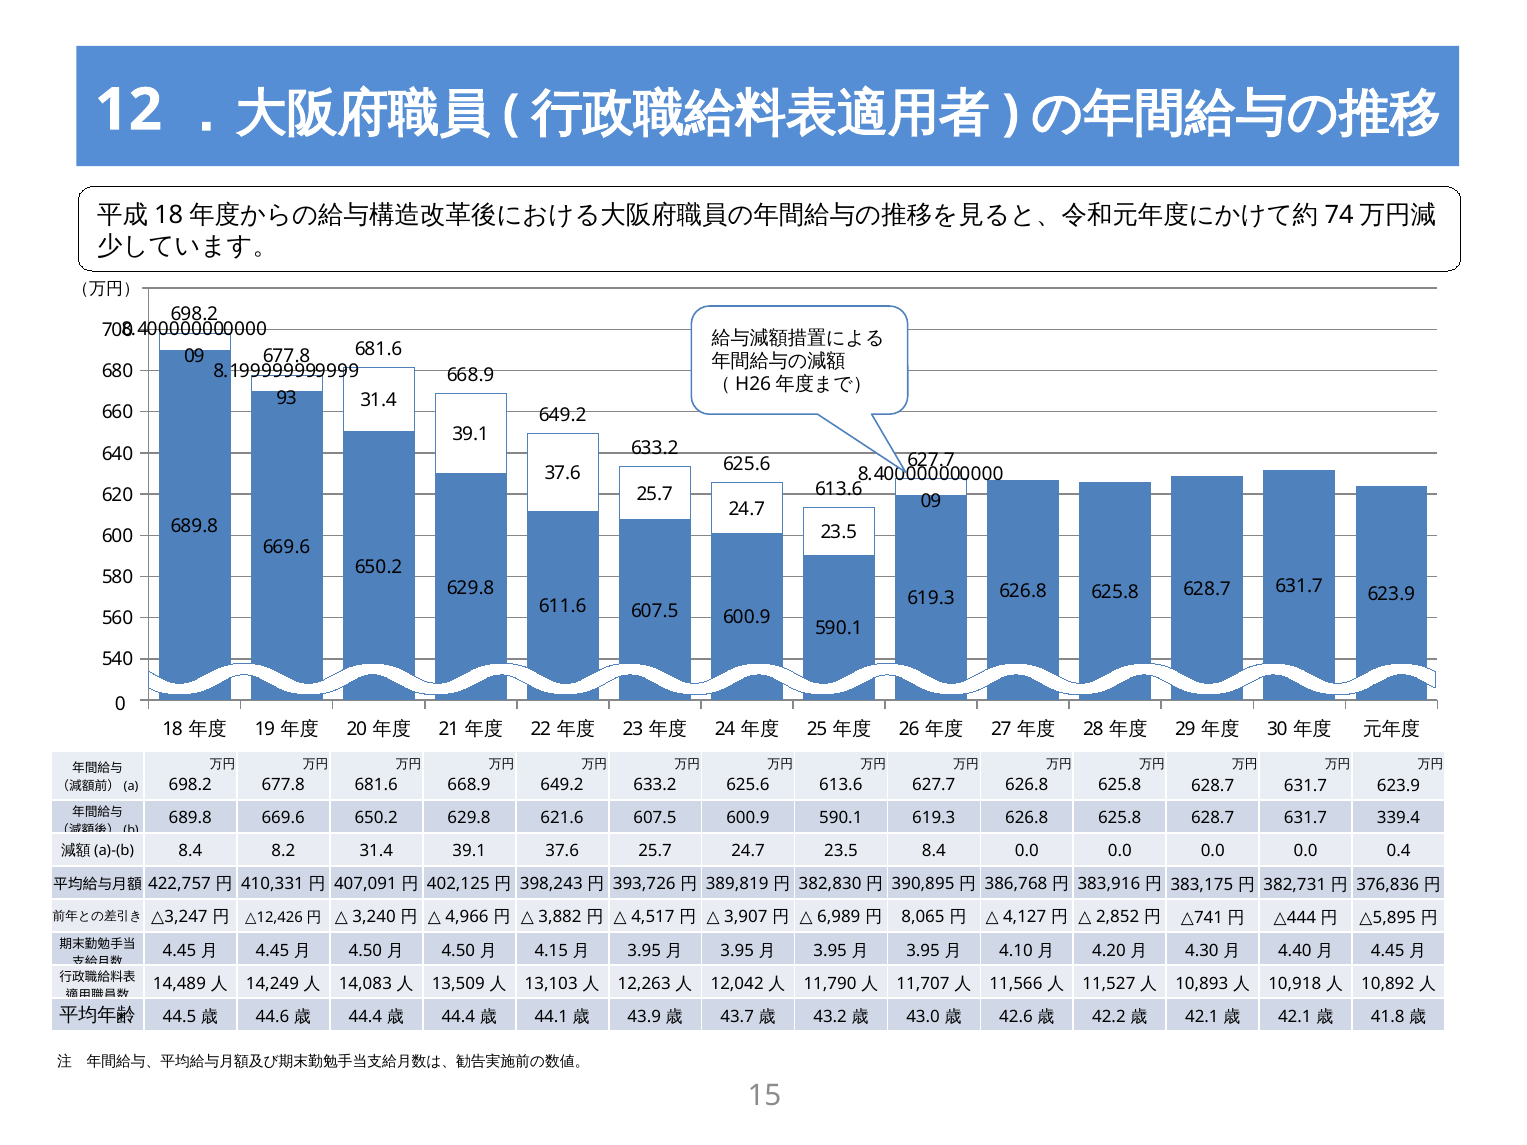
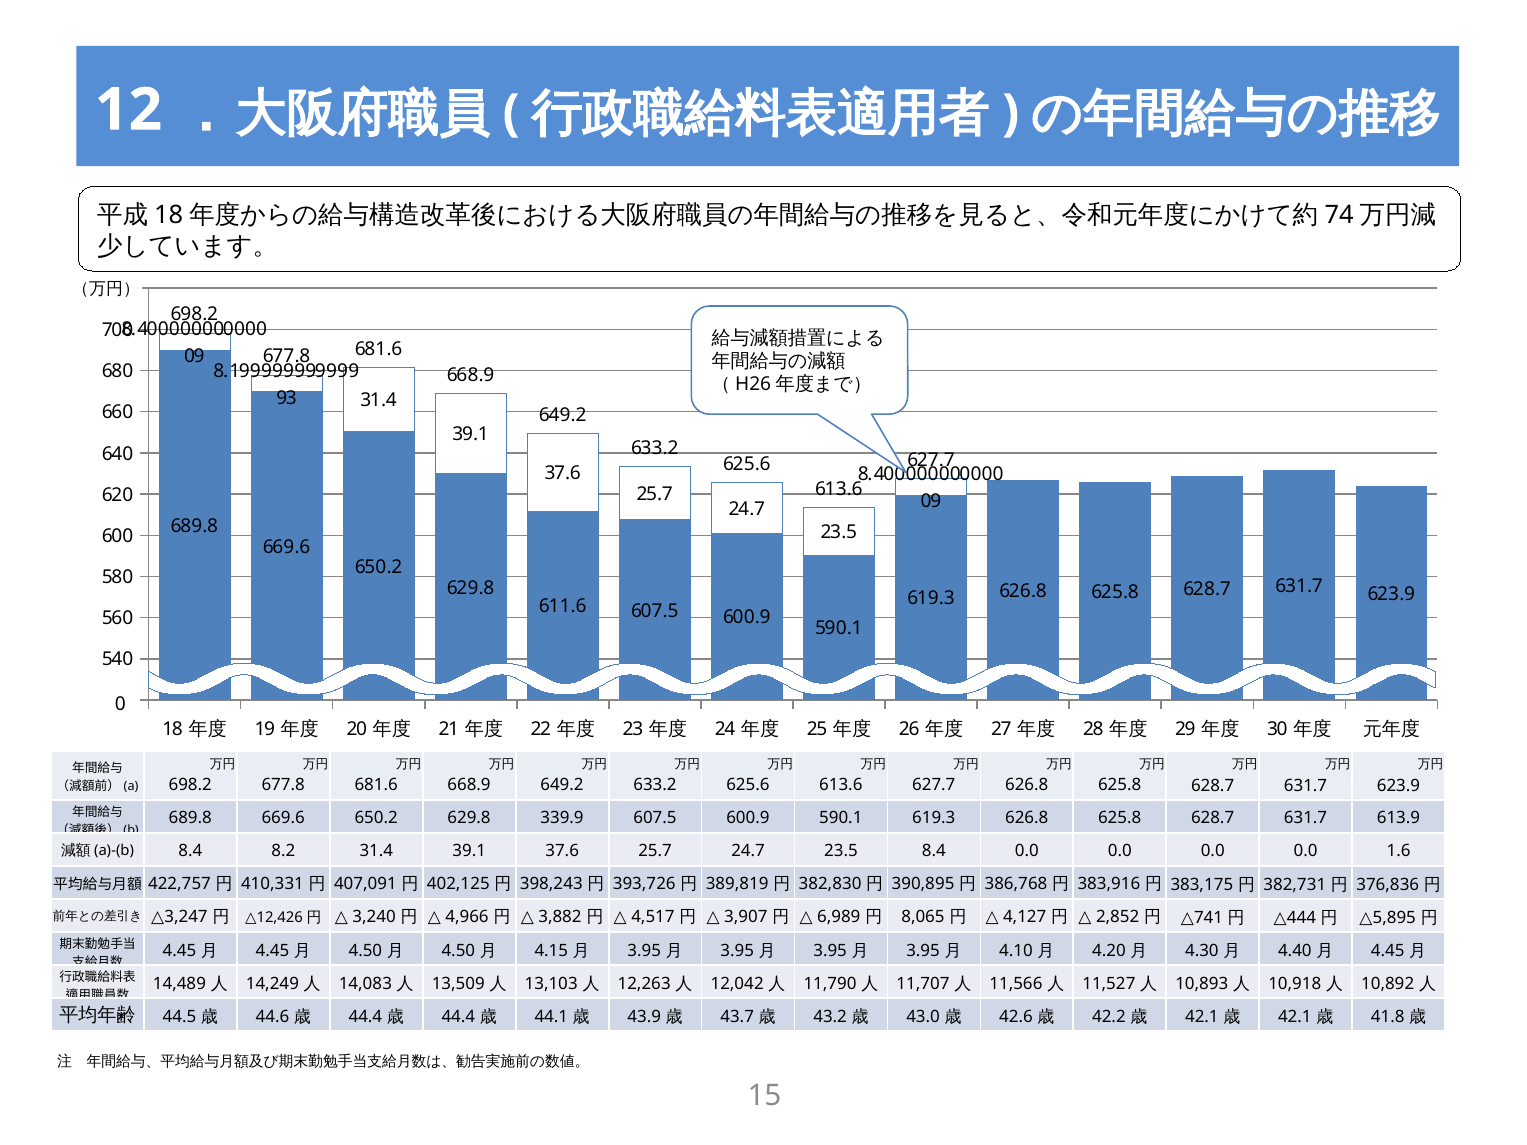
621.6: 621.6 -> 339.9
339.4: 339.4 -> 613.9
0.4: 0.4 -> 1.6
